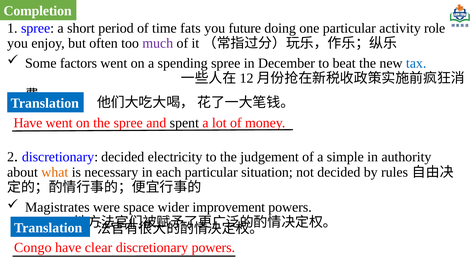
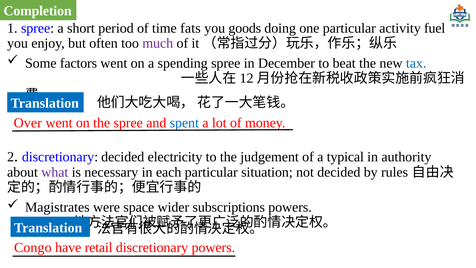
future: future -> goods
role: role -> fuel
Have at (28, 123): Have -> Over
spent colour: black -> blue
simple: simple -> typical
what colour: orange -> purple
improvement: improvement -> subscriptions
clear: clear -> retail
